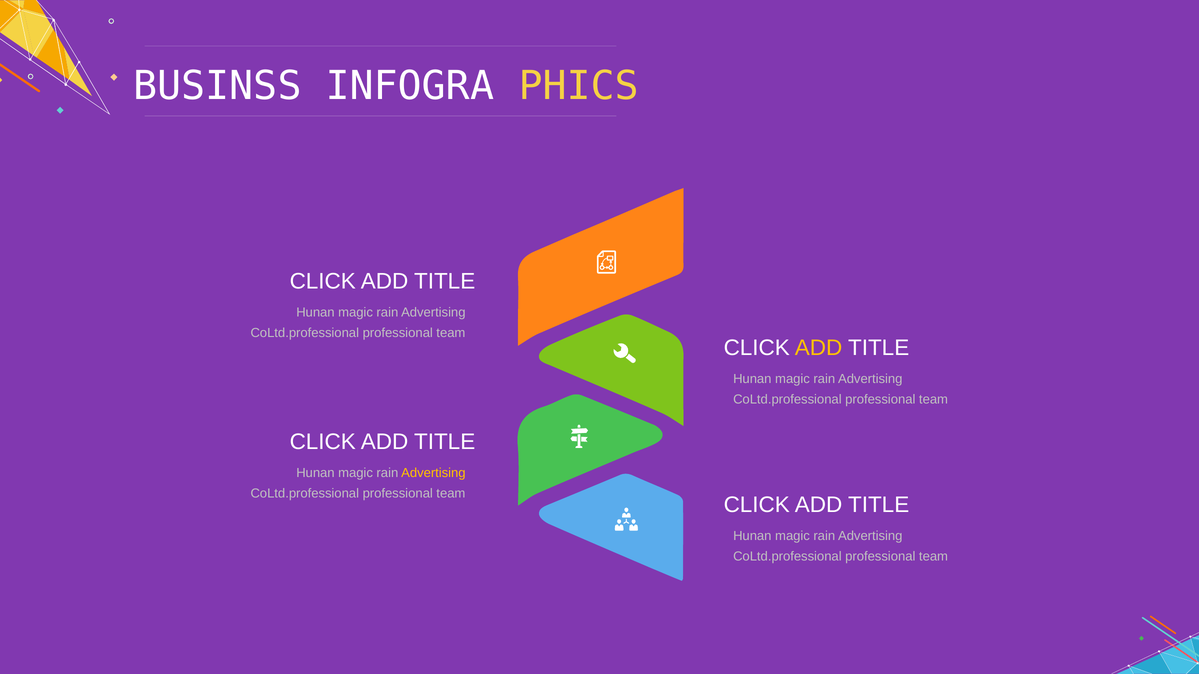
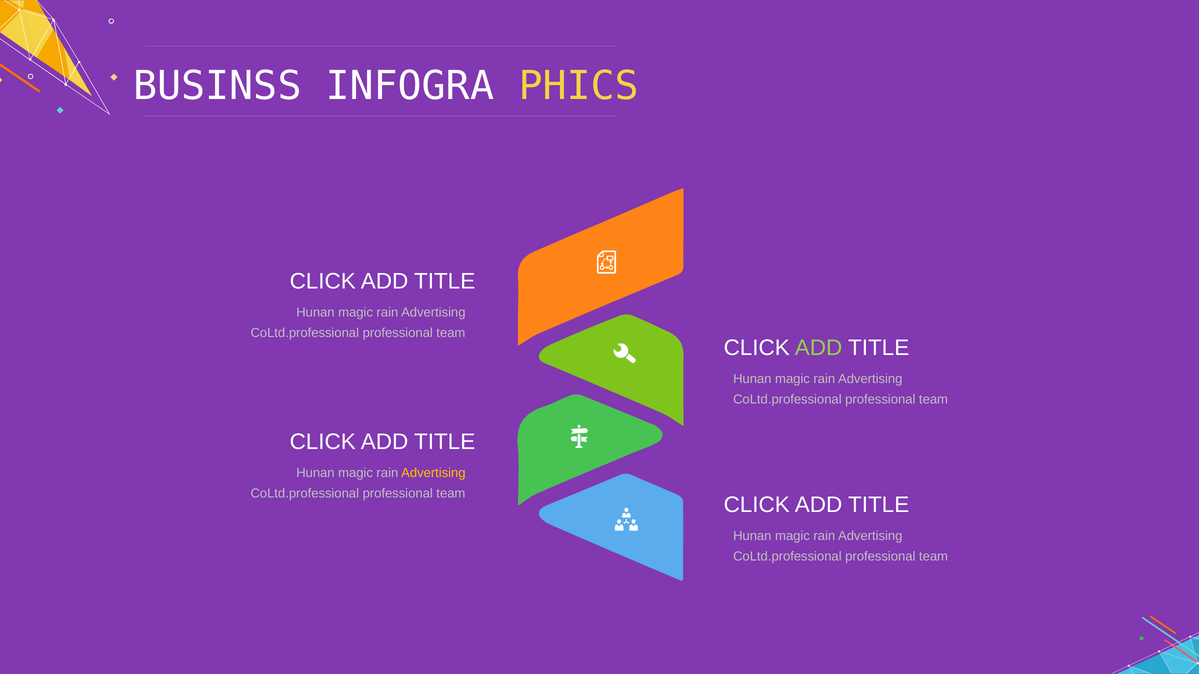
ADD at (819, 348) colour: yellow -> light green
